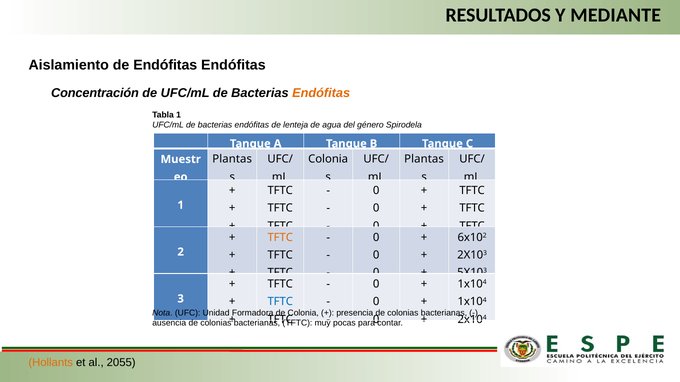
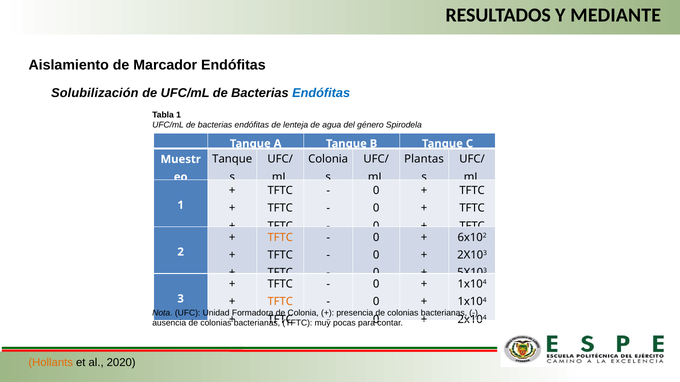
de Endófitas: Endófitas -> Marcador
Concentración: Concentración -> Solubilización
Endófitas at (321, 93) colour: orange -> blue
Plantas at (232, 159): Plantas -> Tanque
TFTC at (280, 302) colour: blue -> orange
2055: 2055 -> 2020
